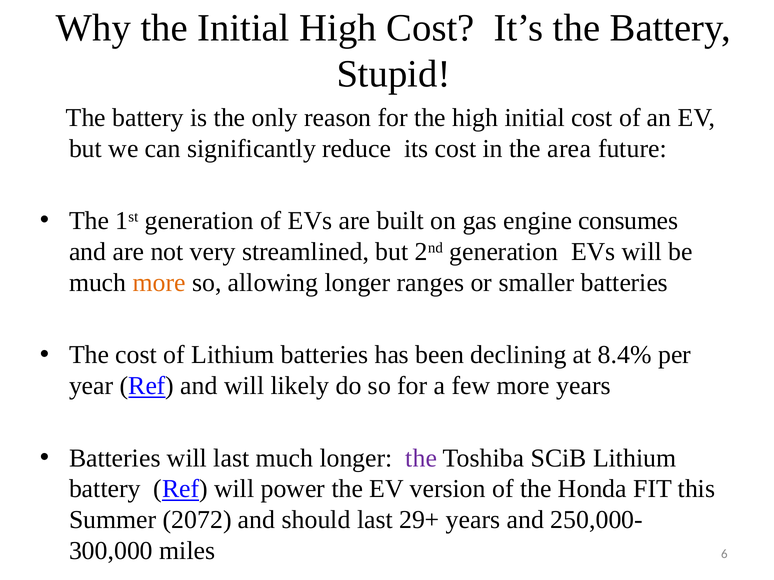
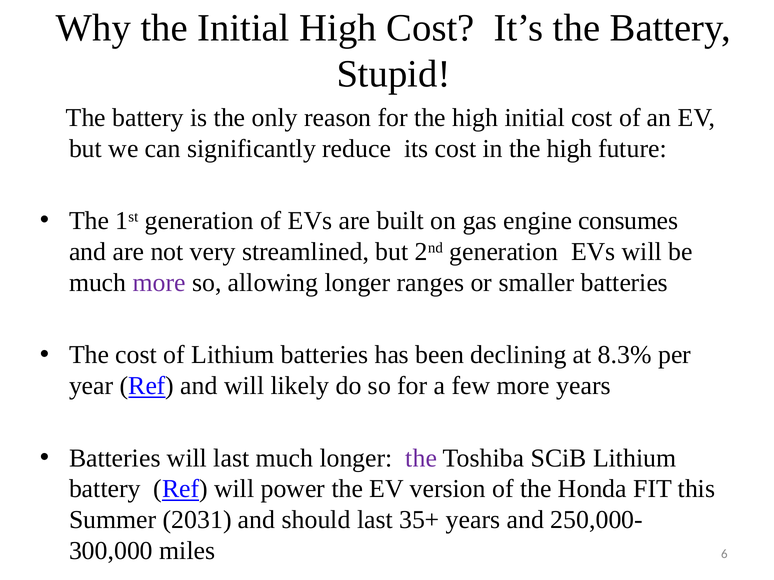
in the area: area -> high
more at (159, 283) colour: orange -> purple
8.4%: 8.4% -> 8.3%
2072: 2072 -> 2031
29+: 29+ -> 35+
